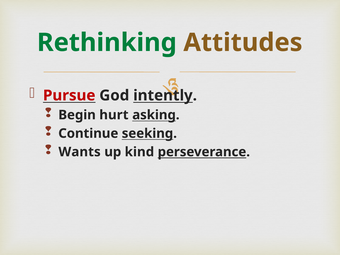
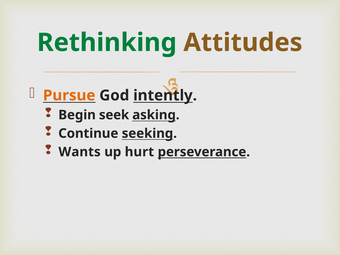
Pursue colour: red -> orange
hurt: hurt -> seek
kind: kind -> hurt
